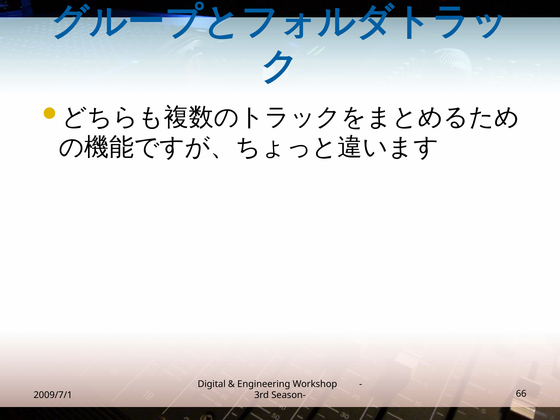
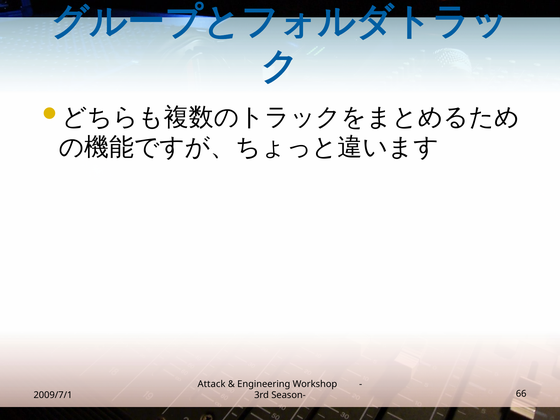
Digital: Digital -> Attack
